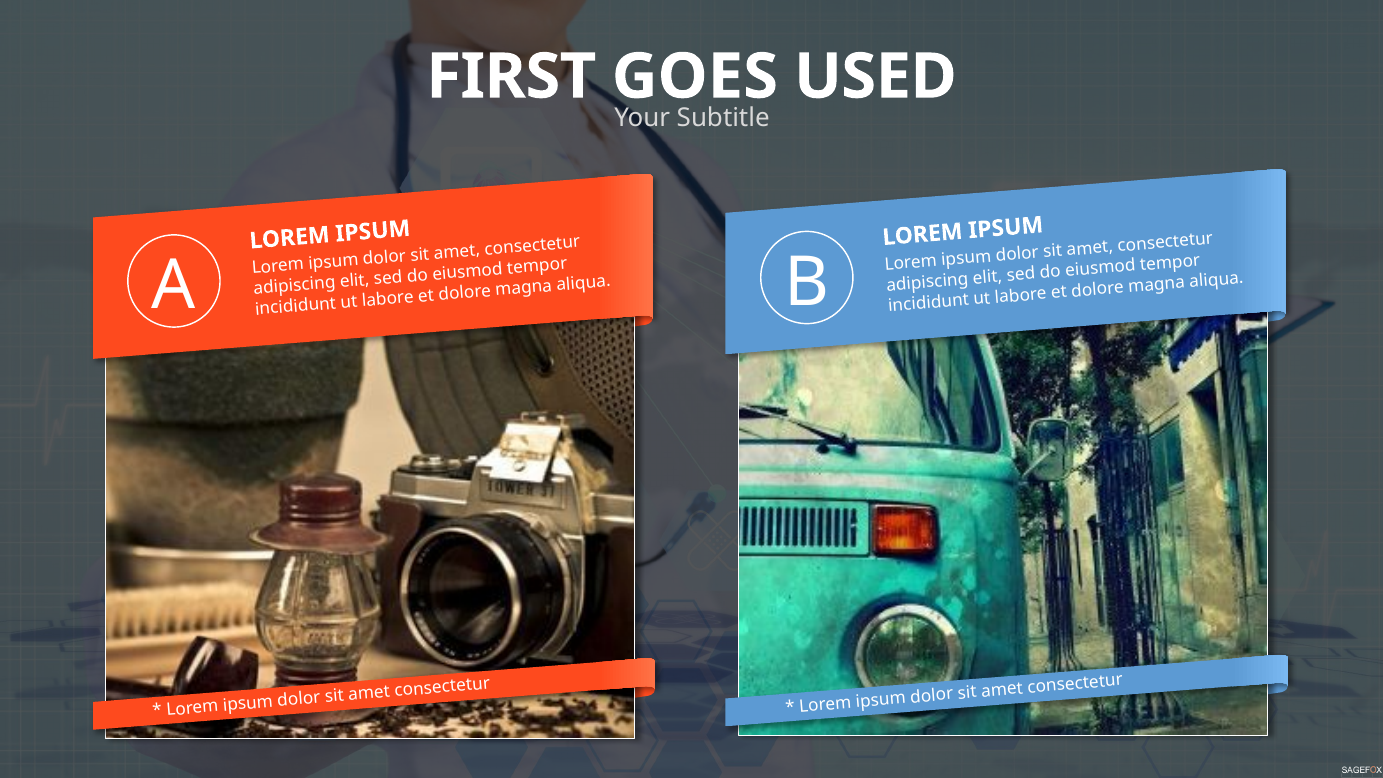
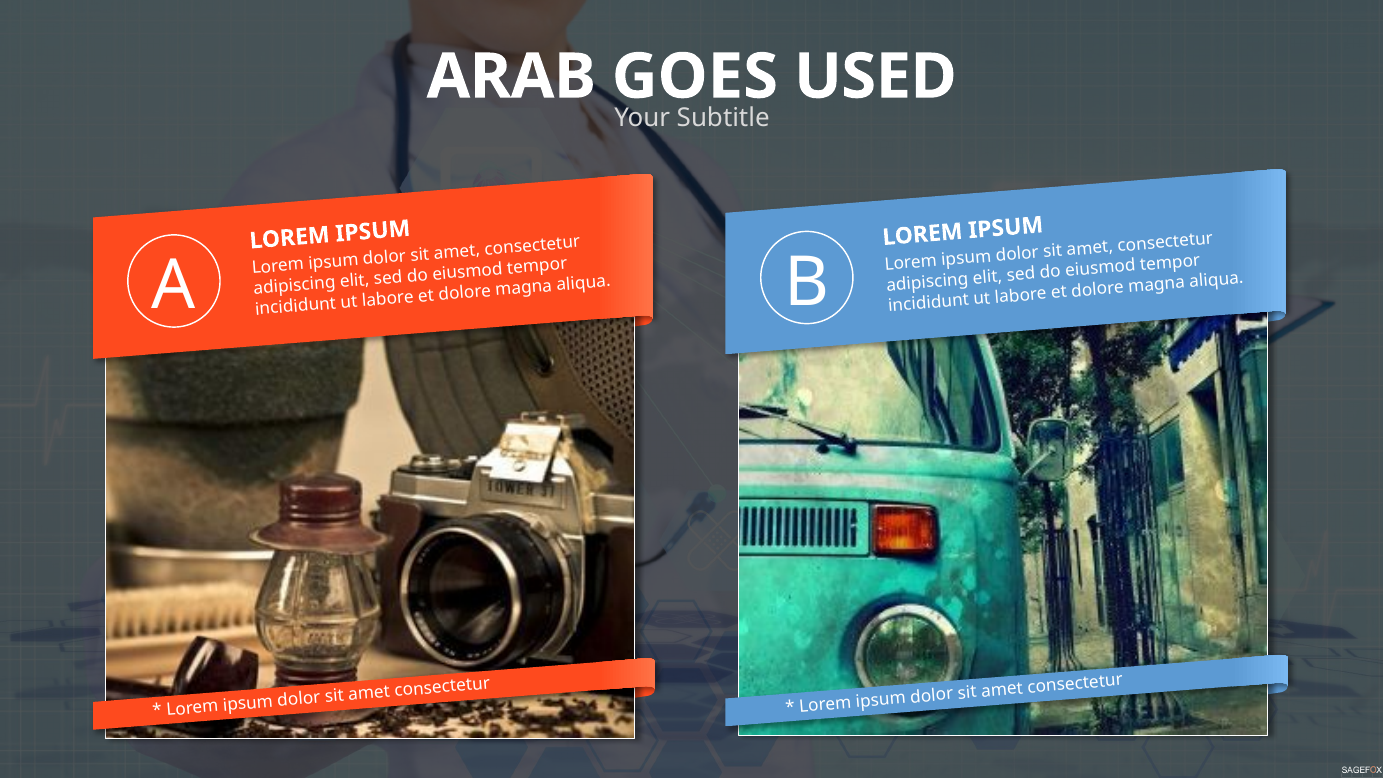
FIRST: FIRST -> ARAB
